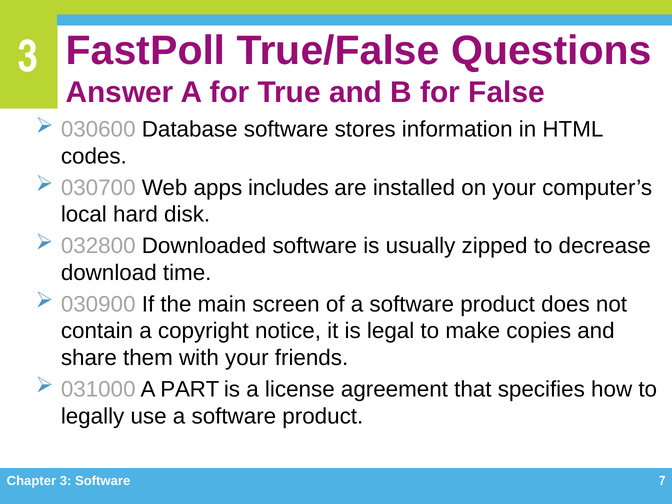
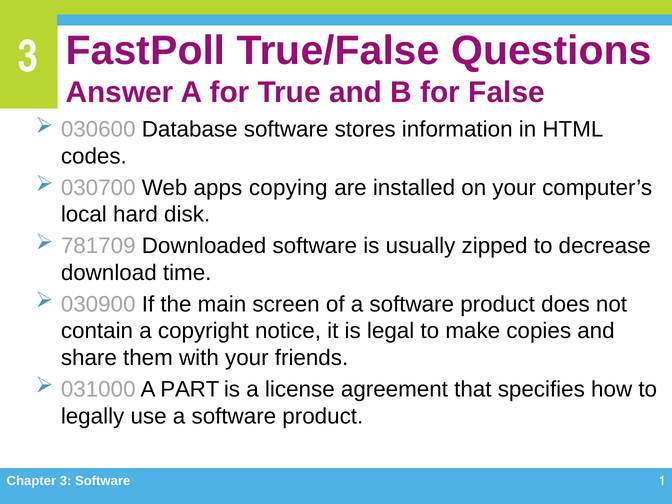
includes: includes -> copying
032800: 032800 -> 781709
7: 7 -> 1
